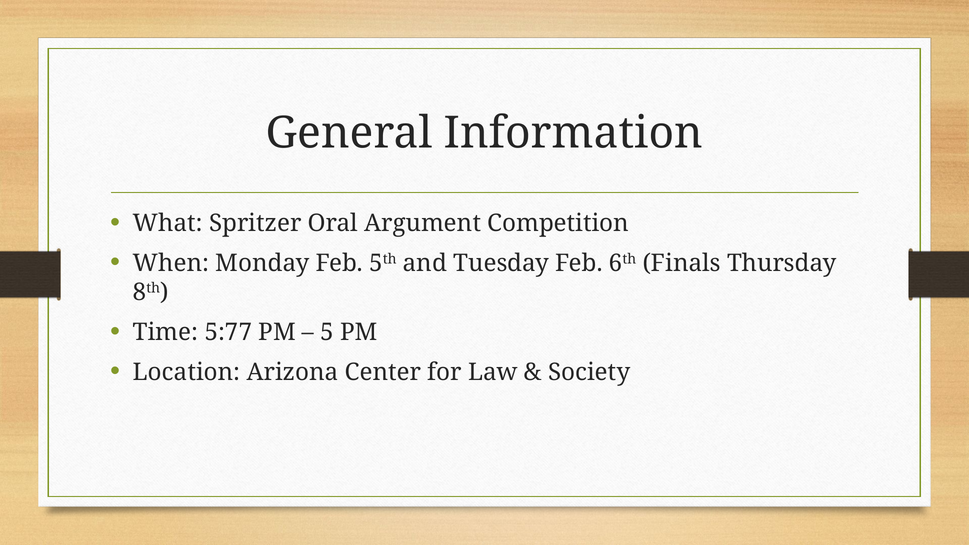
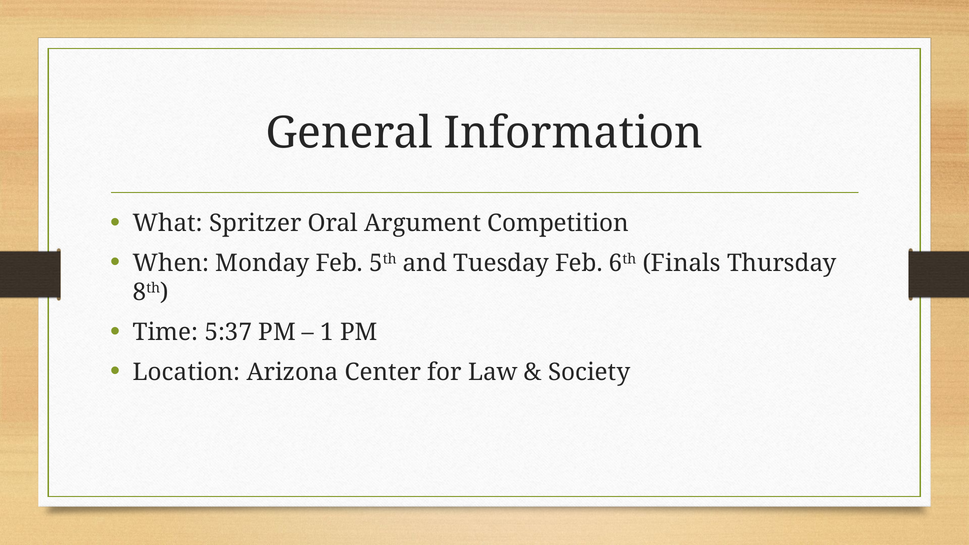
5:77: 5:77 -> 5:37
5: 5 -> 1
